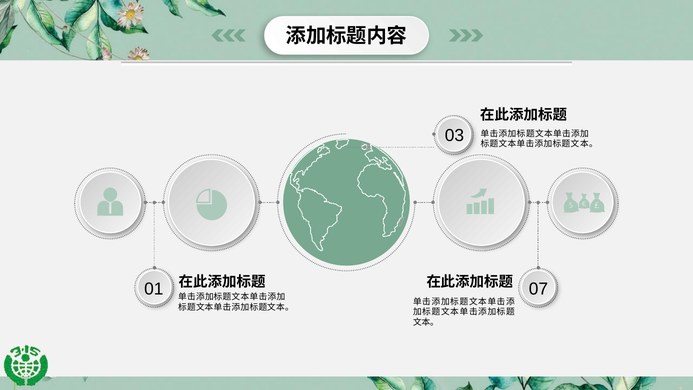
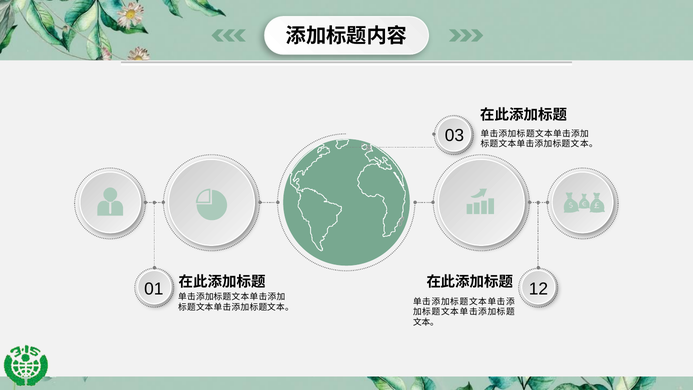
07: 07 -> 12
